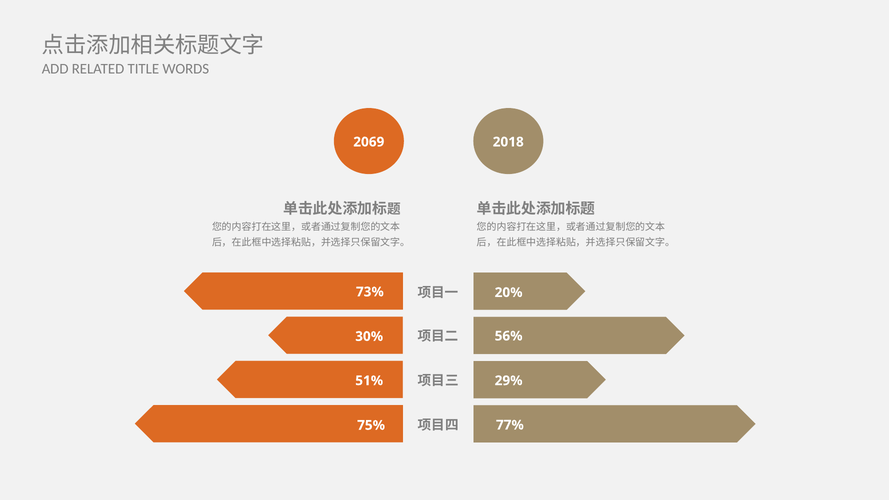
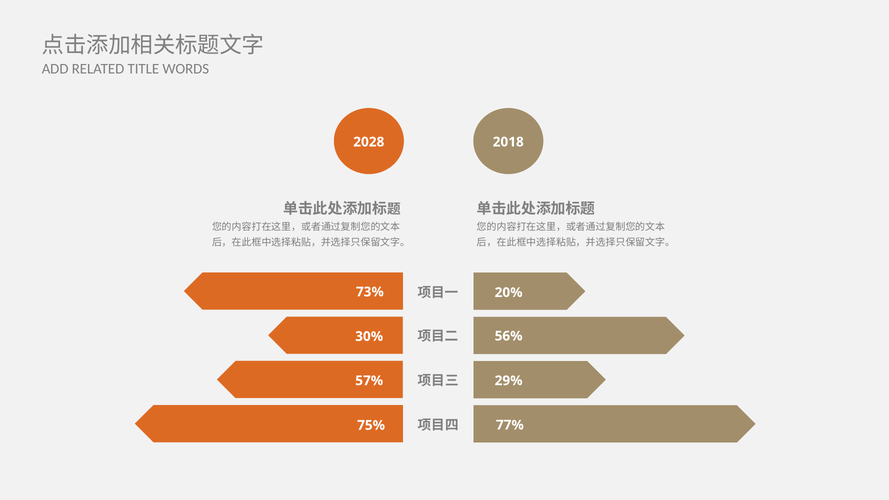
2069: 2069 -> 2028
51%: 51% -> 57%
